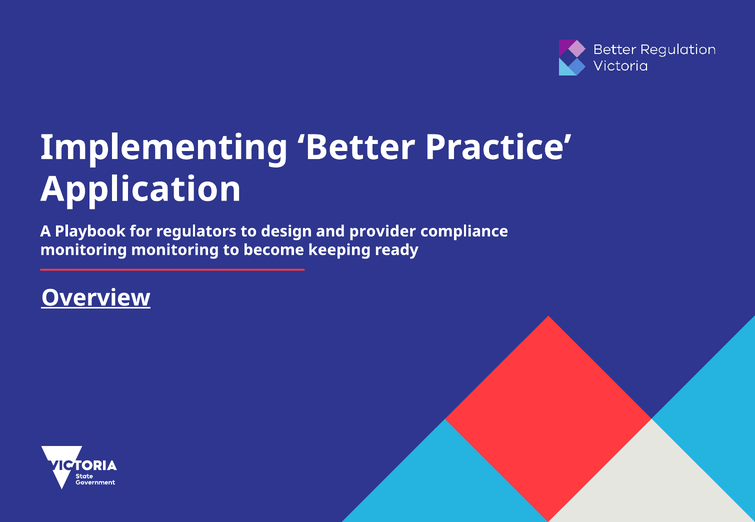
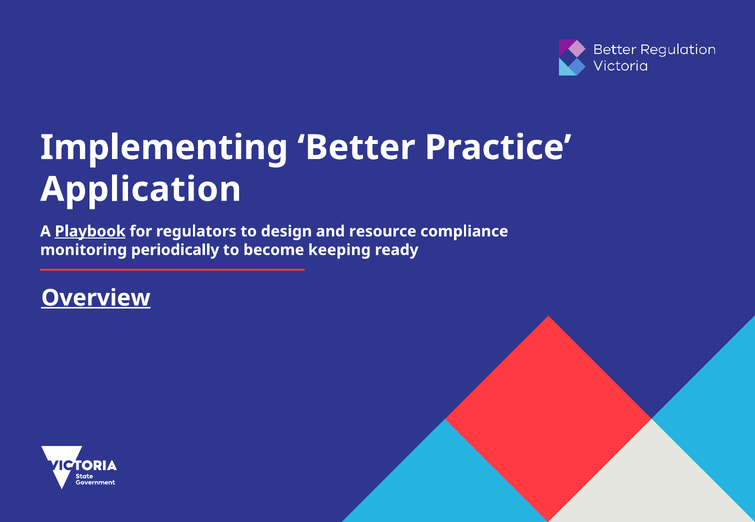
Playbook underline: none -> present
provider: provider -> resource
monitoring monitoring: monitoring -> periodically
